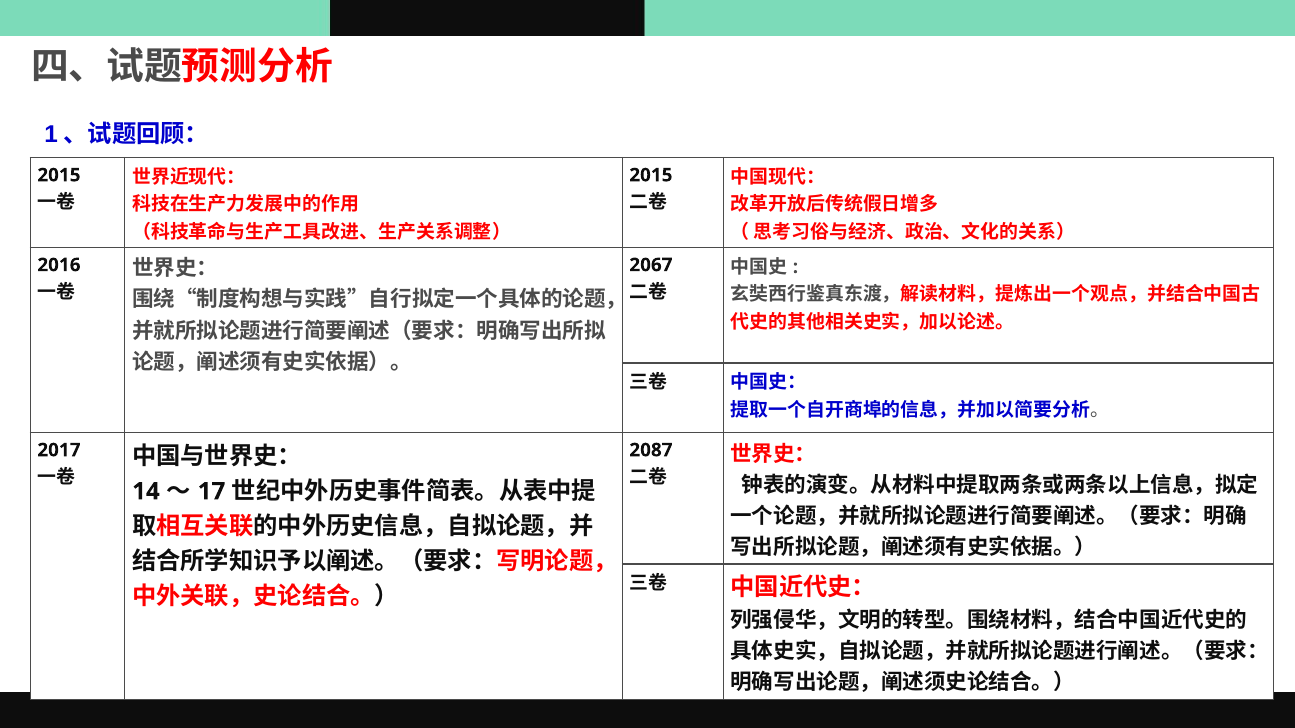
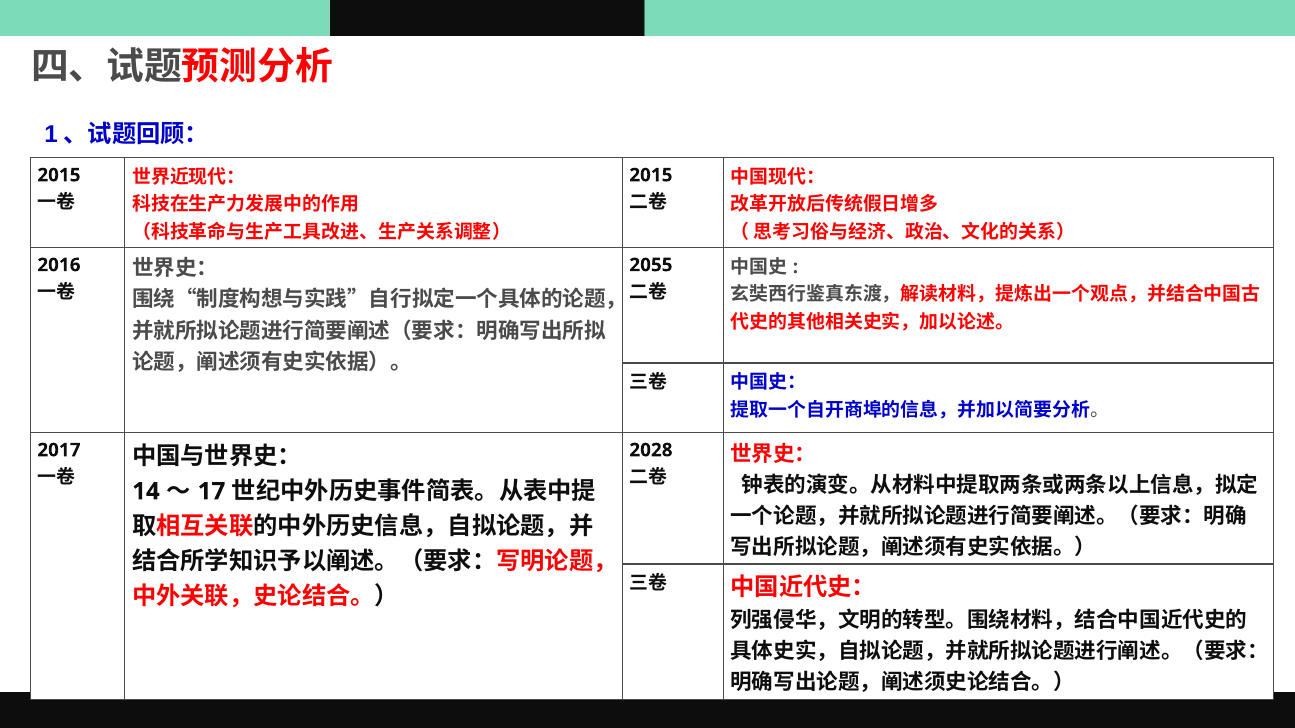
2067: 2067 -> 2055
2087: 2087 -> 2028
